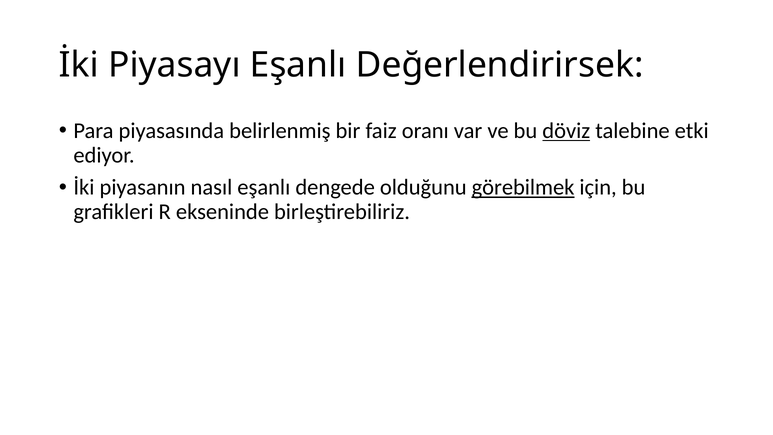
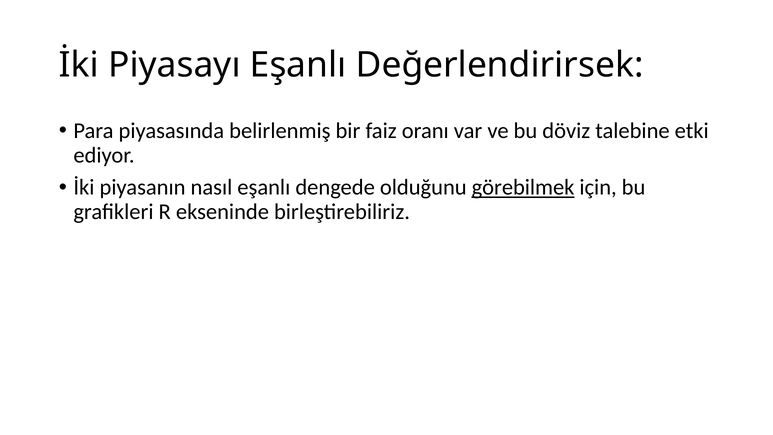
döviz underline: present -> none
